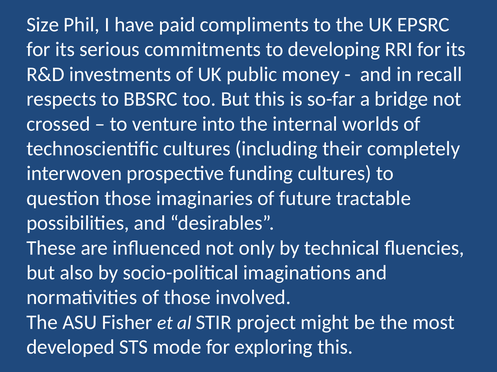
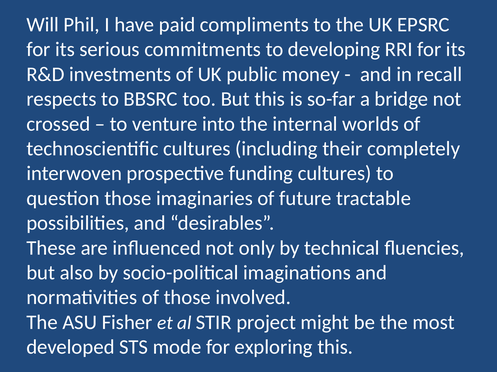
Size: Size -> Will
